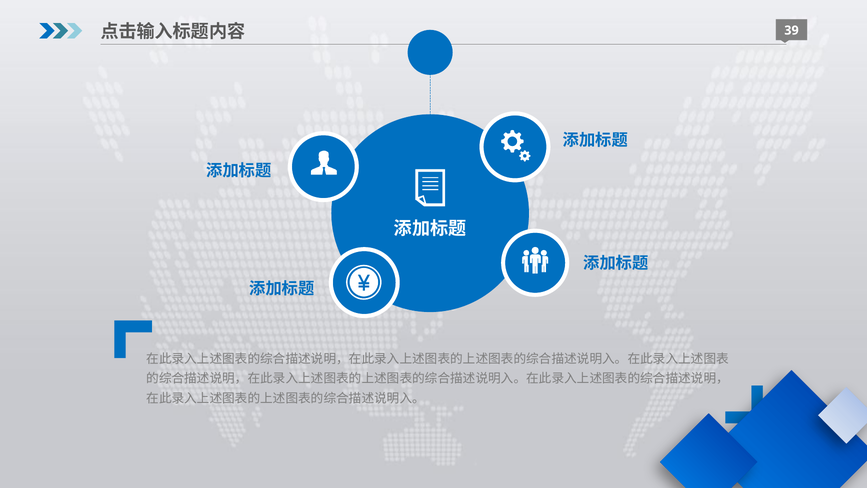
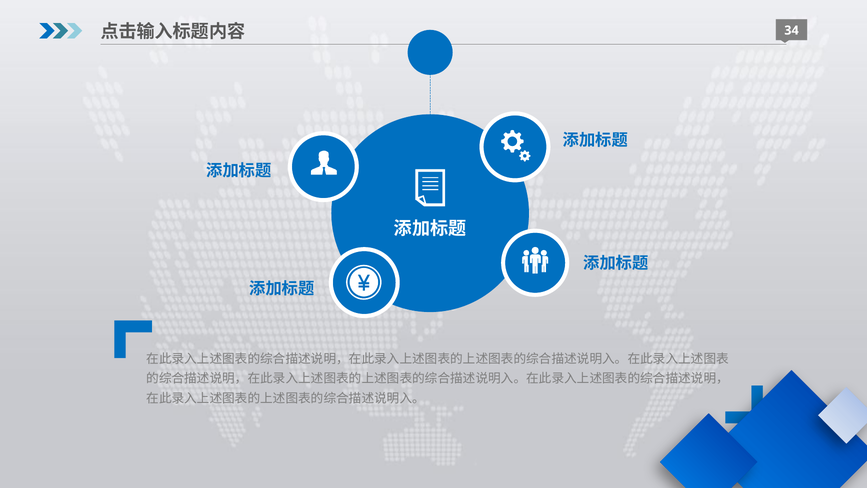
39: 39 -> 34
